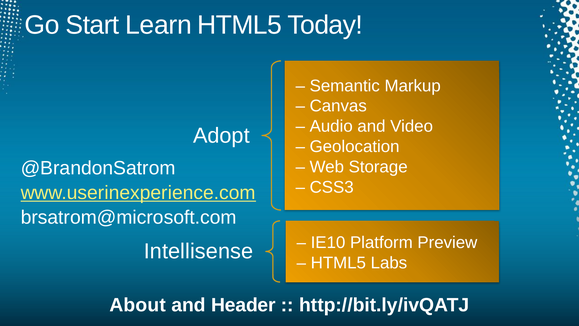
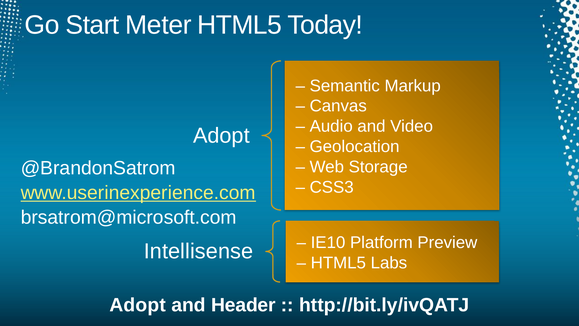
Learn: Learn -> Meter
About at (138, 305): About -> Adopt
